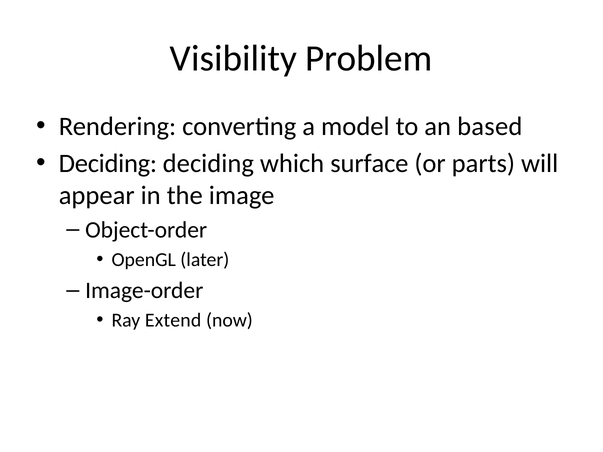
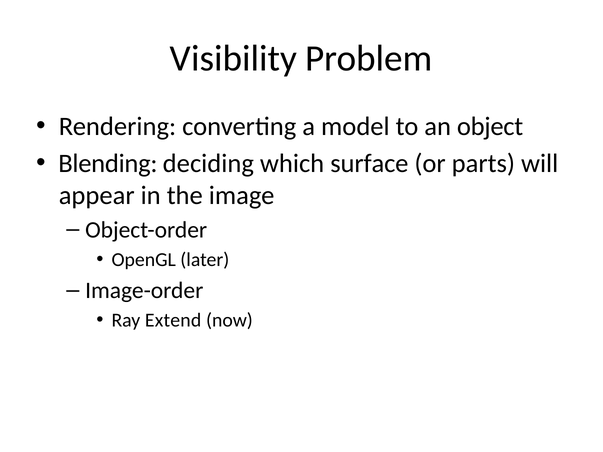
based: based -> object
Deciding at (108, 164): Deciding -> Blending
